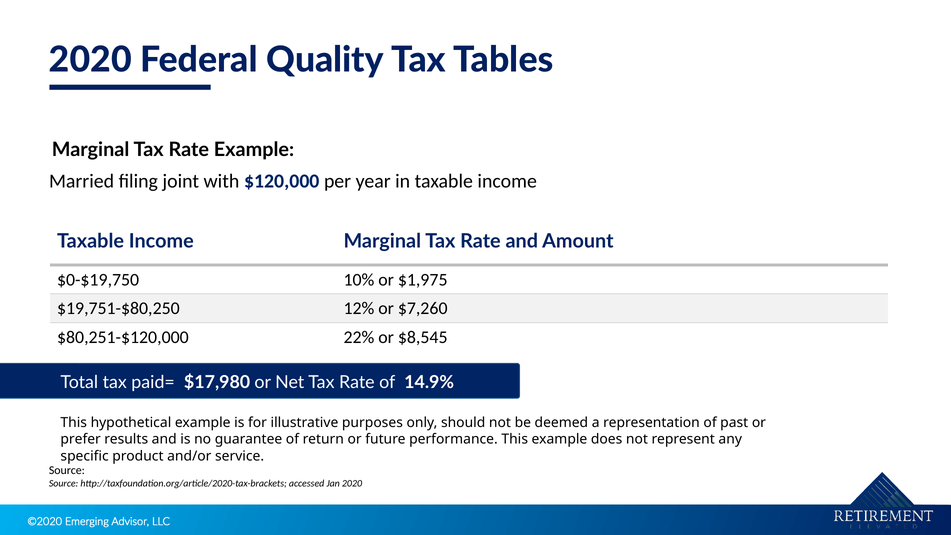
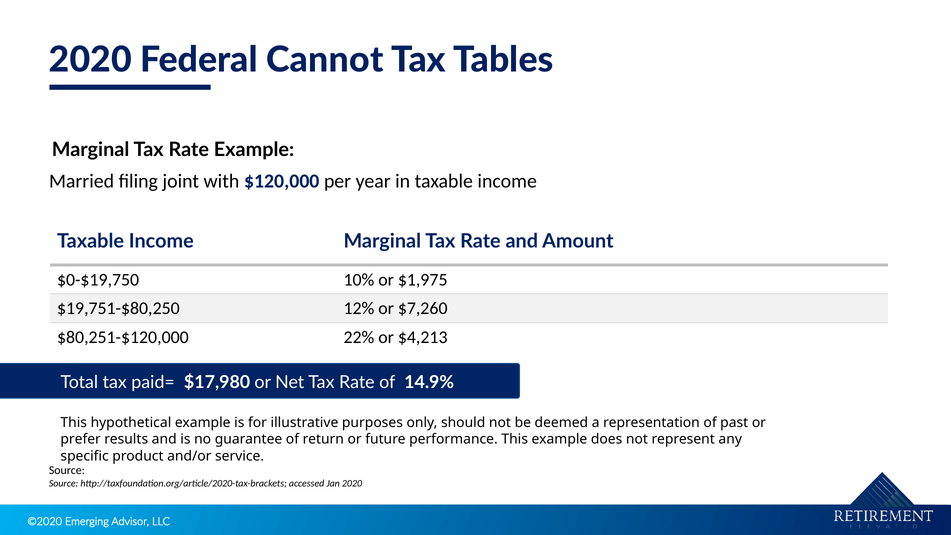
Quality: Quality -> Cannot
$8,545: $8,545 -> $4,213
